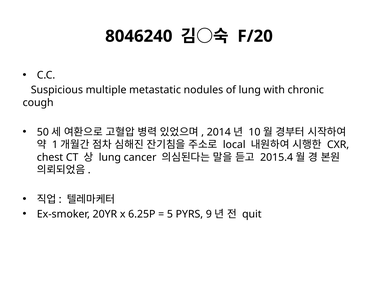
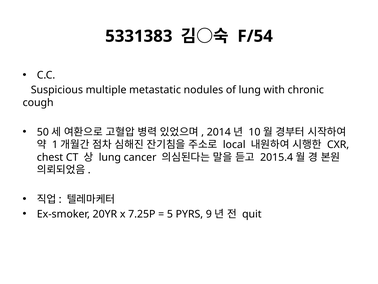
8046240: 8046240 -> 5331383
F/20: F/20 -> F/54
6.25P: 6.25P -> 7.25P
